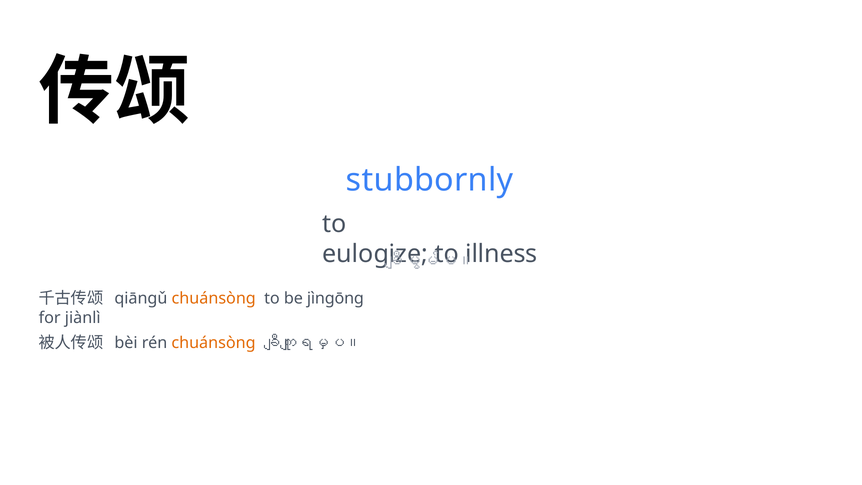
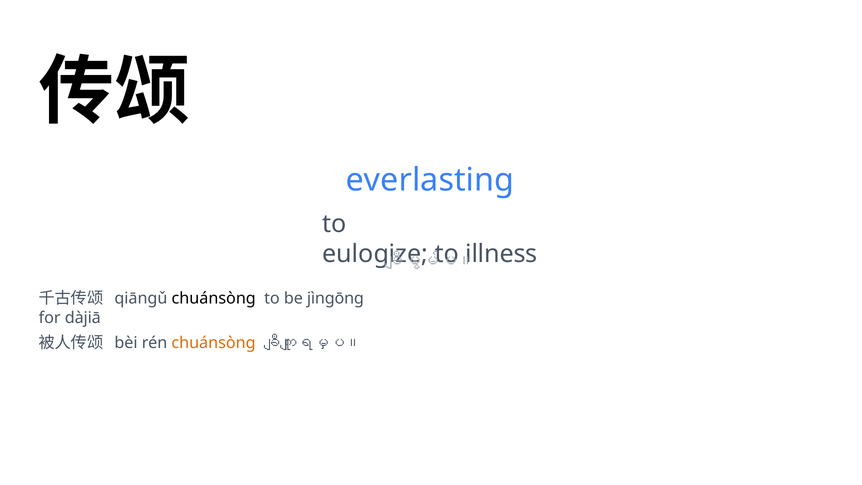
stubbornly: stubbornly -> everlasting
chuánsòng at (214, 298) colour: orange -> black
jiànlì: jiànlì -> dàjiā
